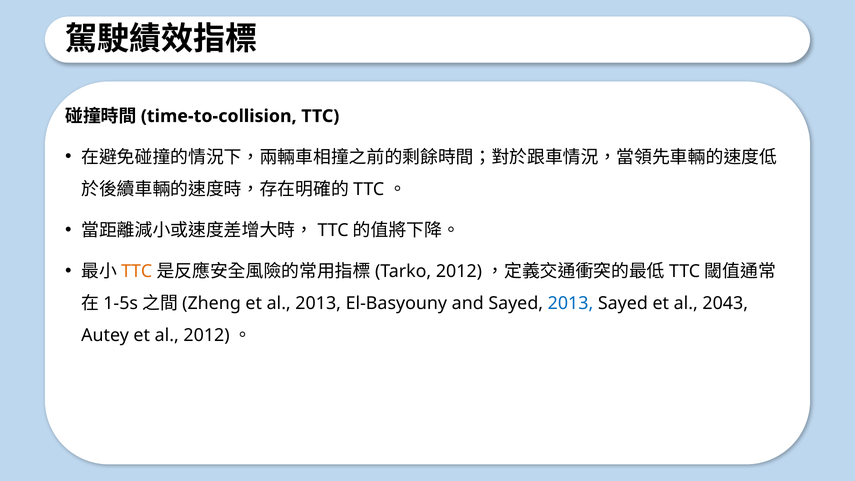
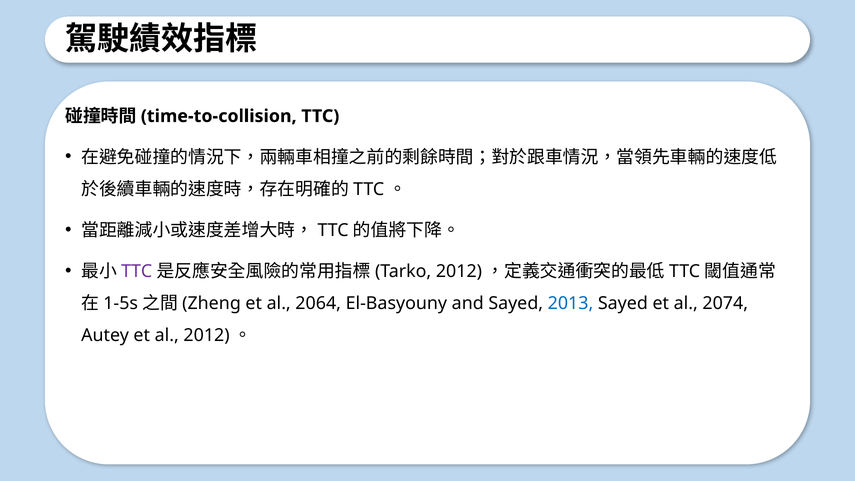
TTC at (137, 271) colour: orange -> purple
al 2013: 2013 -> 2064
2043: 2043 -> 2074
